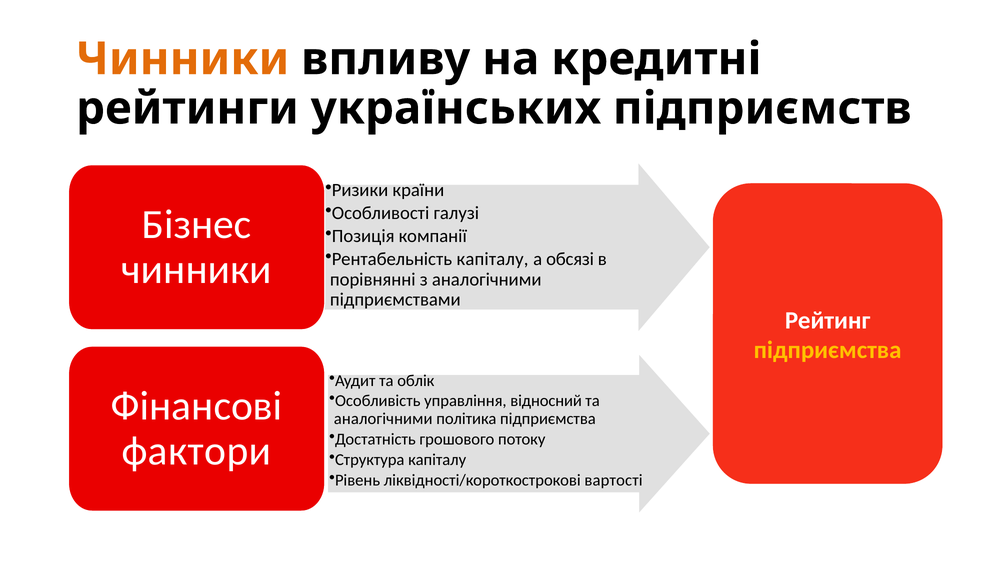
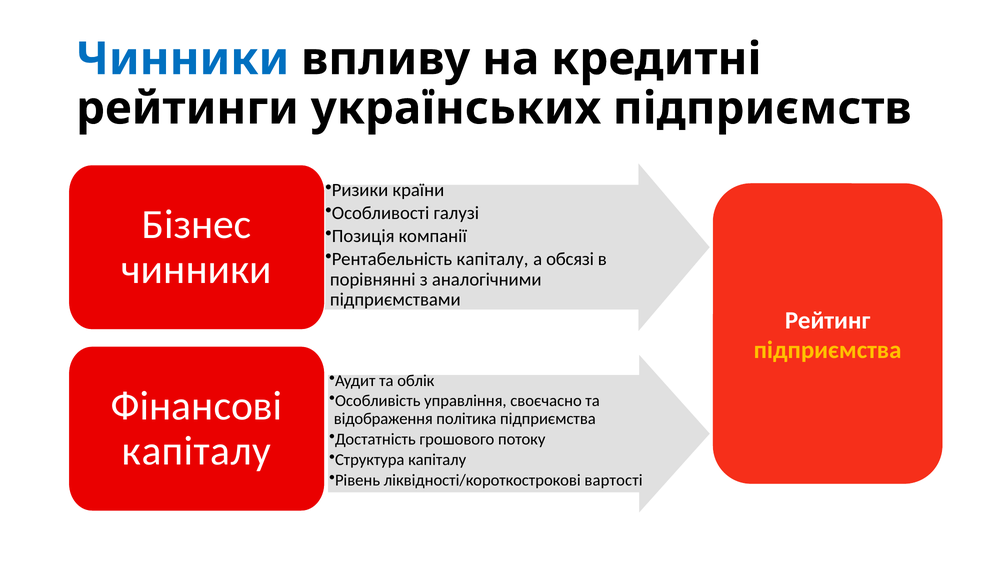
Чинники at (183, 59) colour: orange -> blue
відносний: відносний -> своєчасно
аналогічними at (383, 419): аналогічними -> відображення
фактори at (196, 451): фактори -> капіталу
